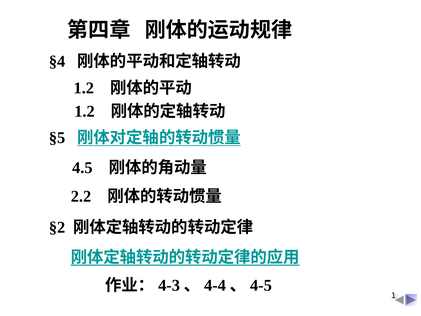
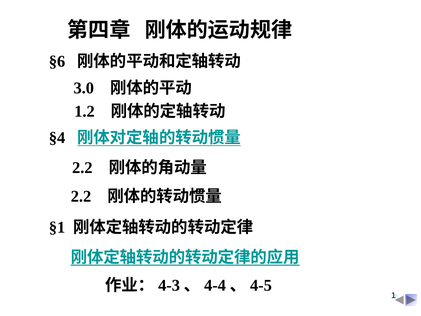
§4: §4 -> §6
1.2 at (84, 88): 1.2 -> 3.0
§5: §5 -> §4
4.5 at (82, 168): 4.5 -> 2.2
§2: §2 -> §1
